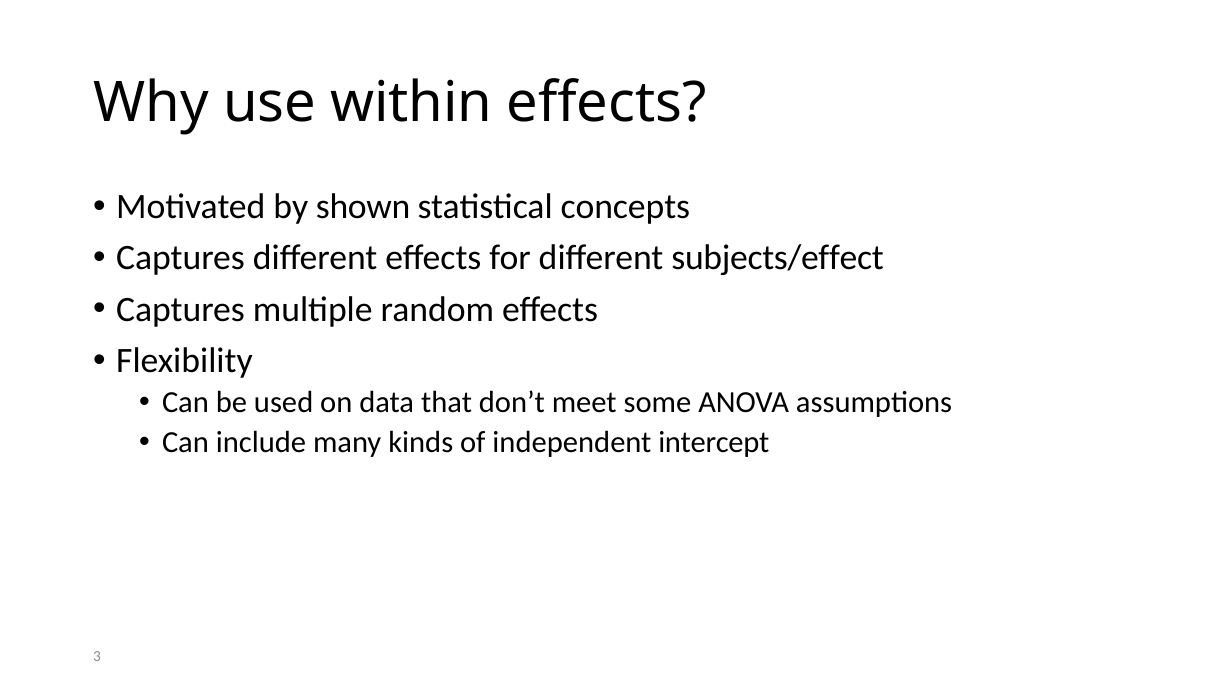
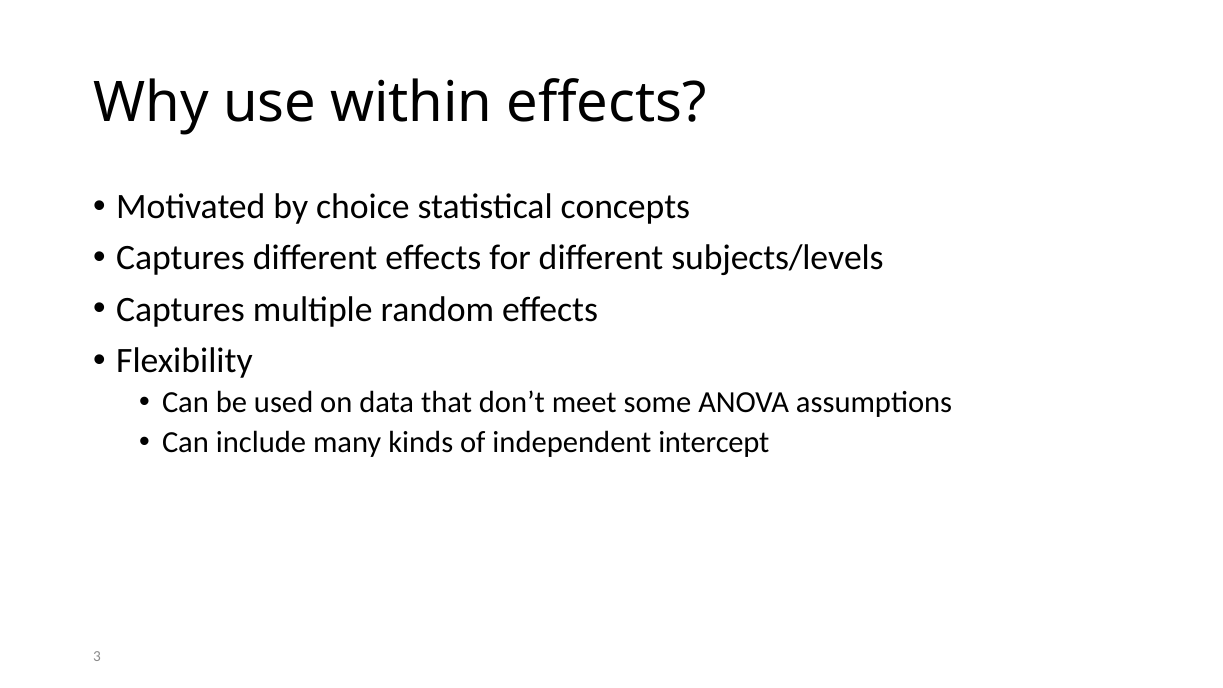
shown: shown -> choice
subjects/effect: subjects/effect -> subjects/levels
